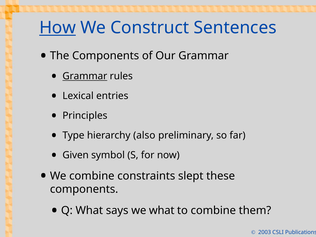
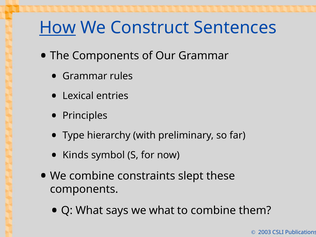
Grammar at (85, 76) underline: present -> none
also: also -> with
Given: Given -> Kinds
